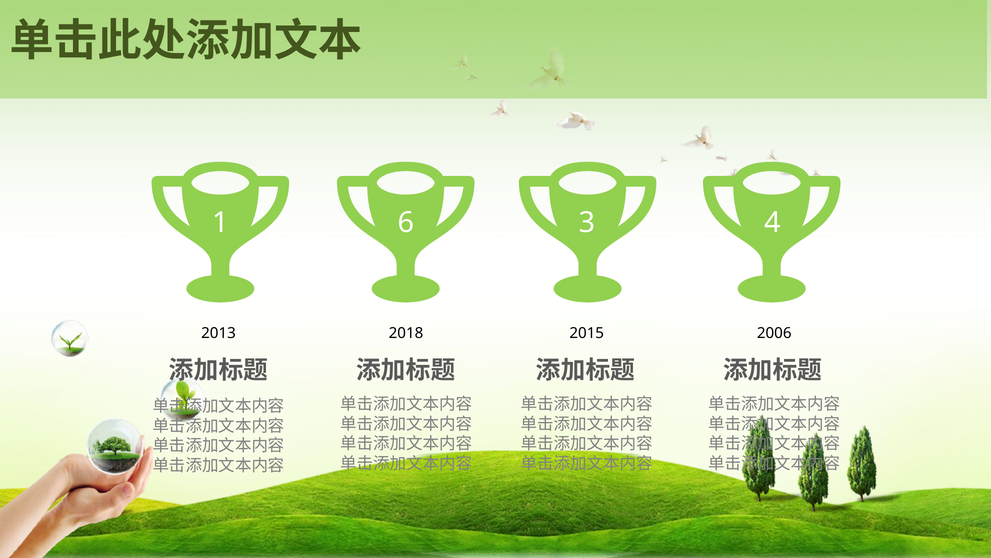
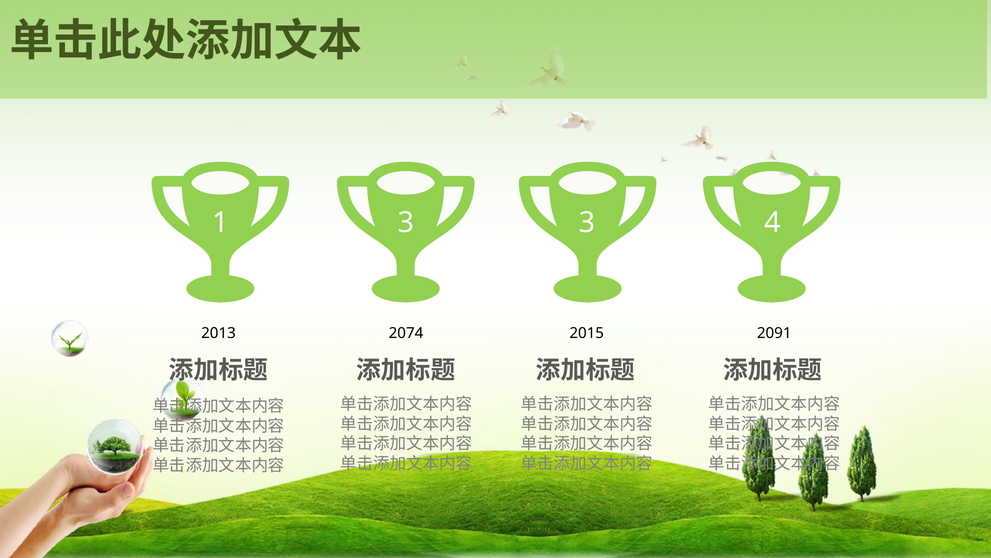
1 6: 6 -> 3
2018: 2018 -> 2074
2006: 2006 -> 2091
